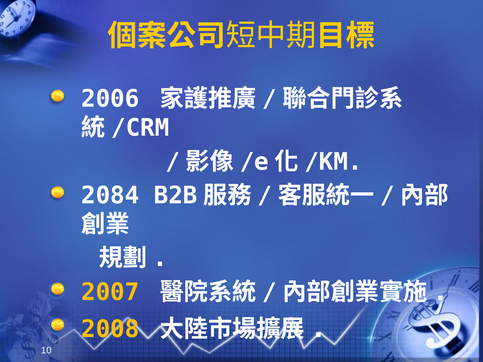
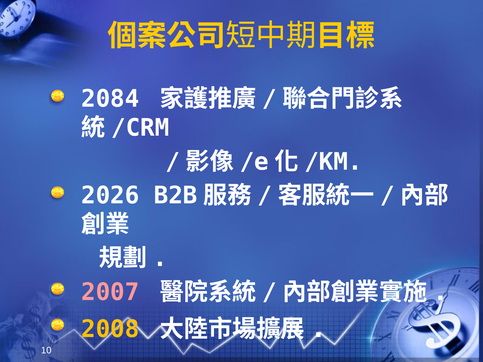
2006: 2006 -> 2084
2084: 2084 -> 2026
2007 colour: yellow -> pink
